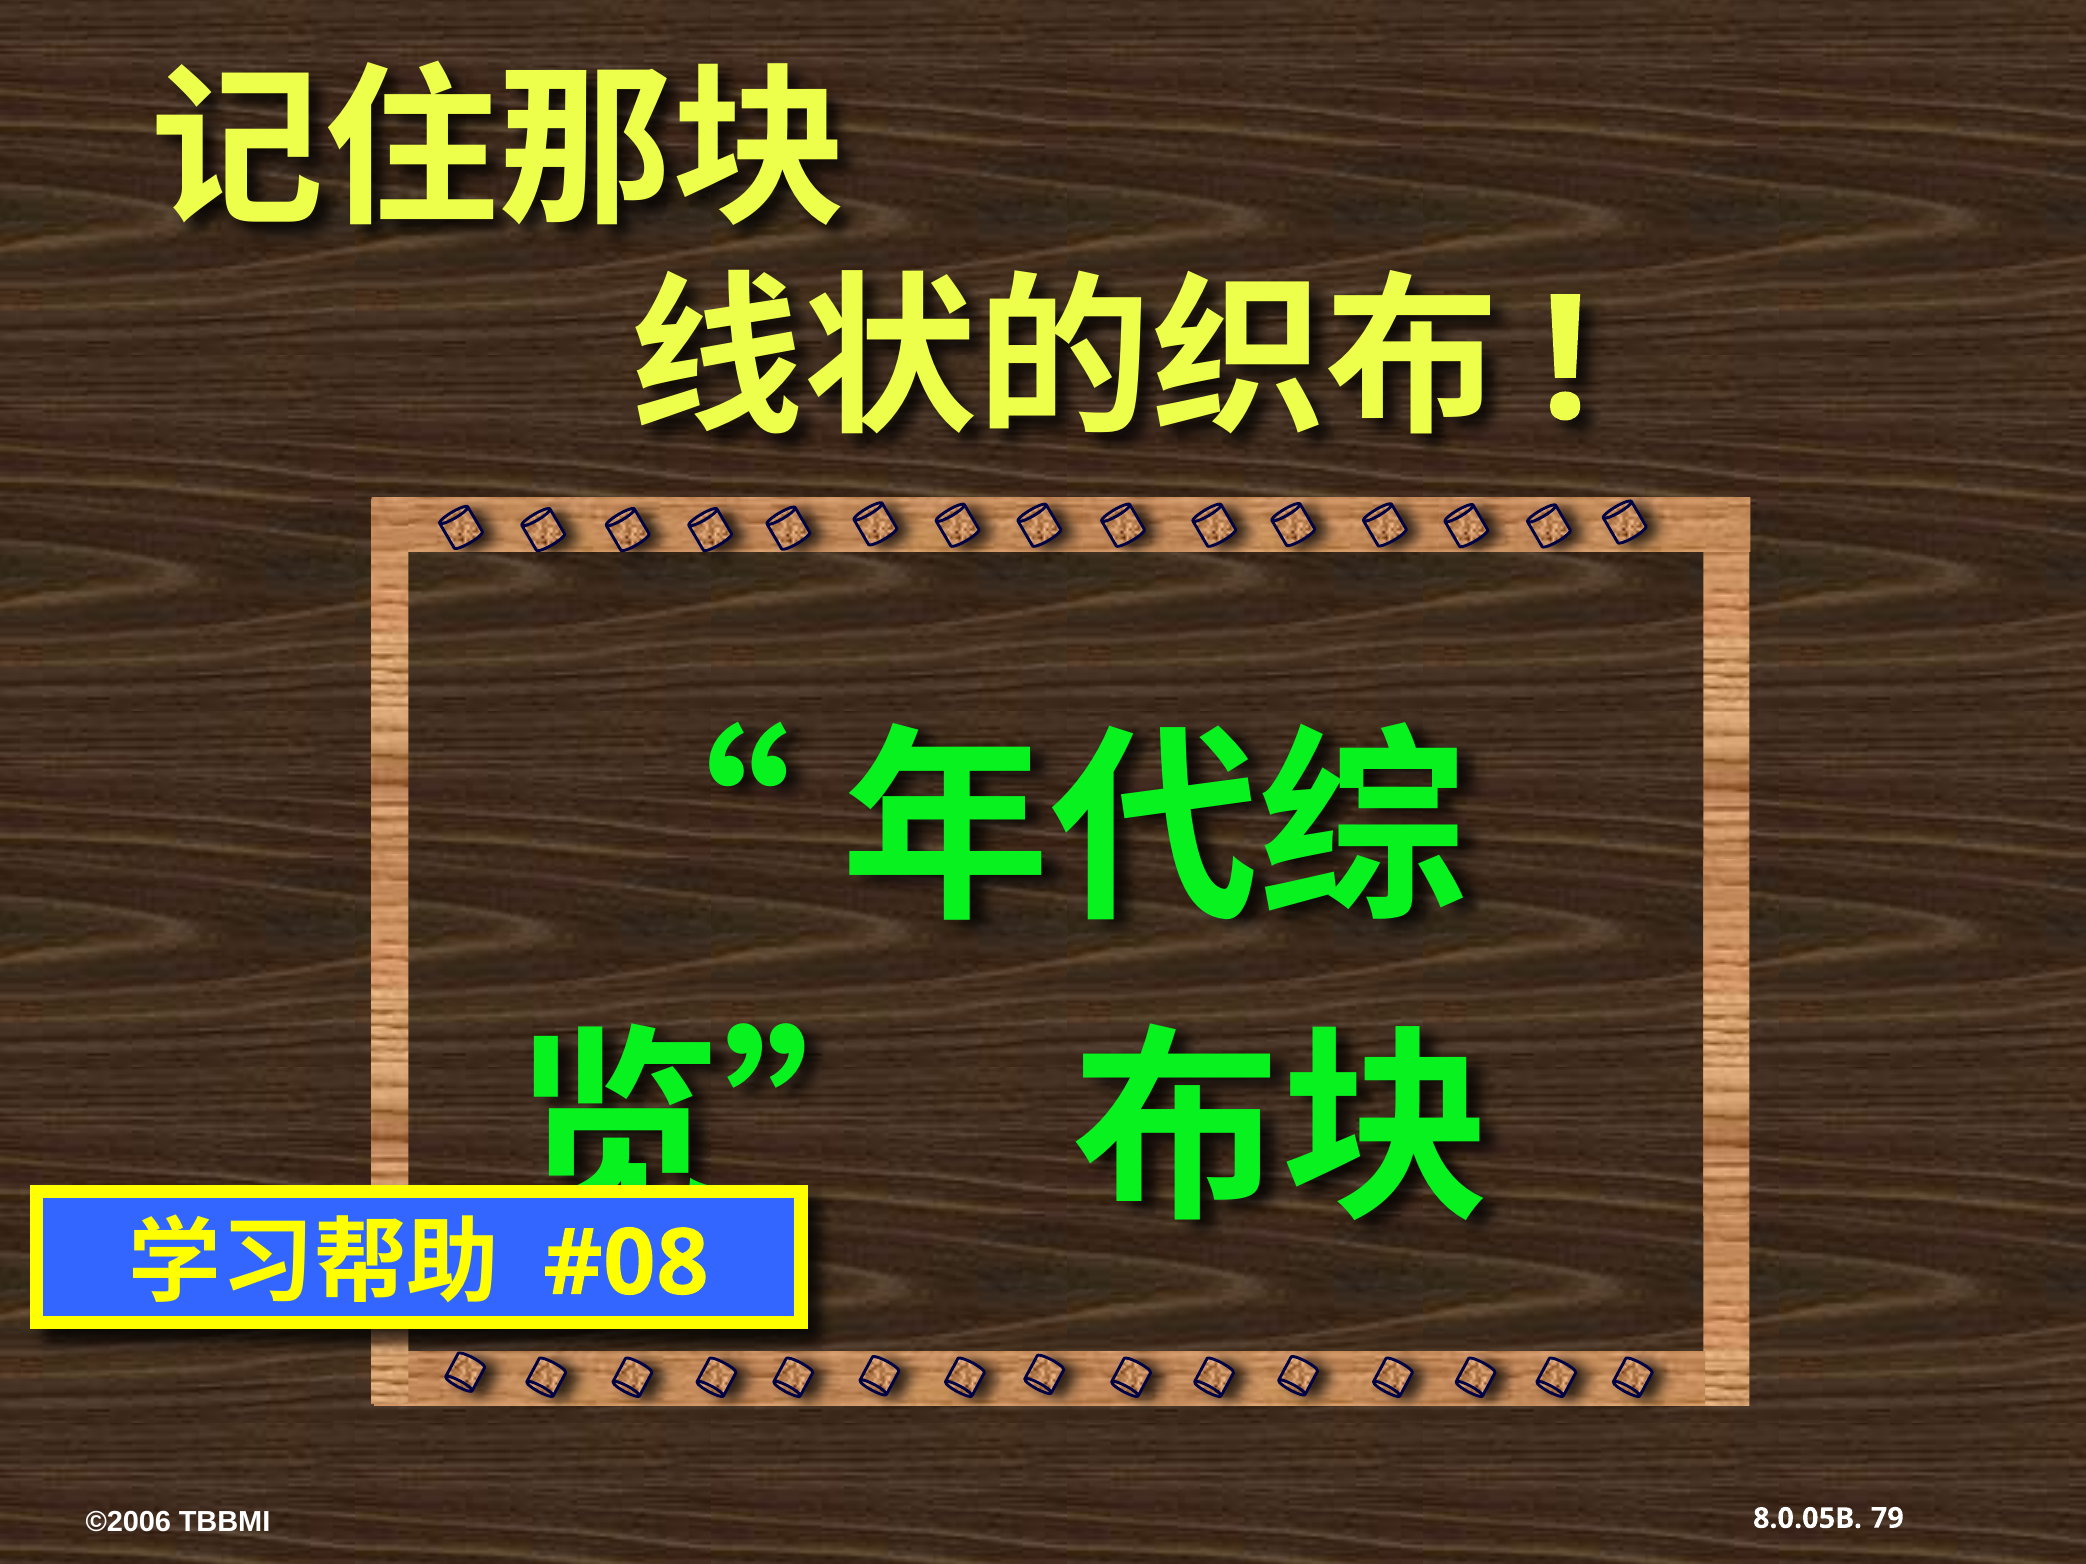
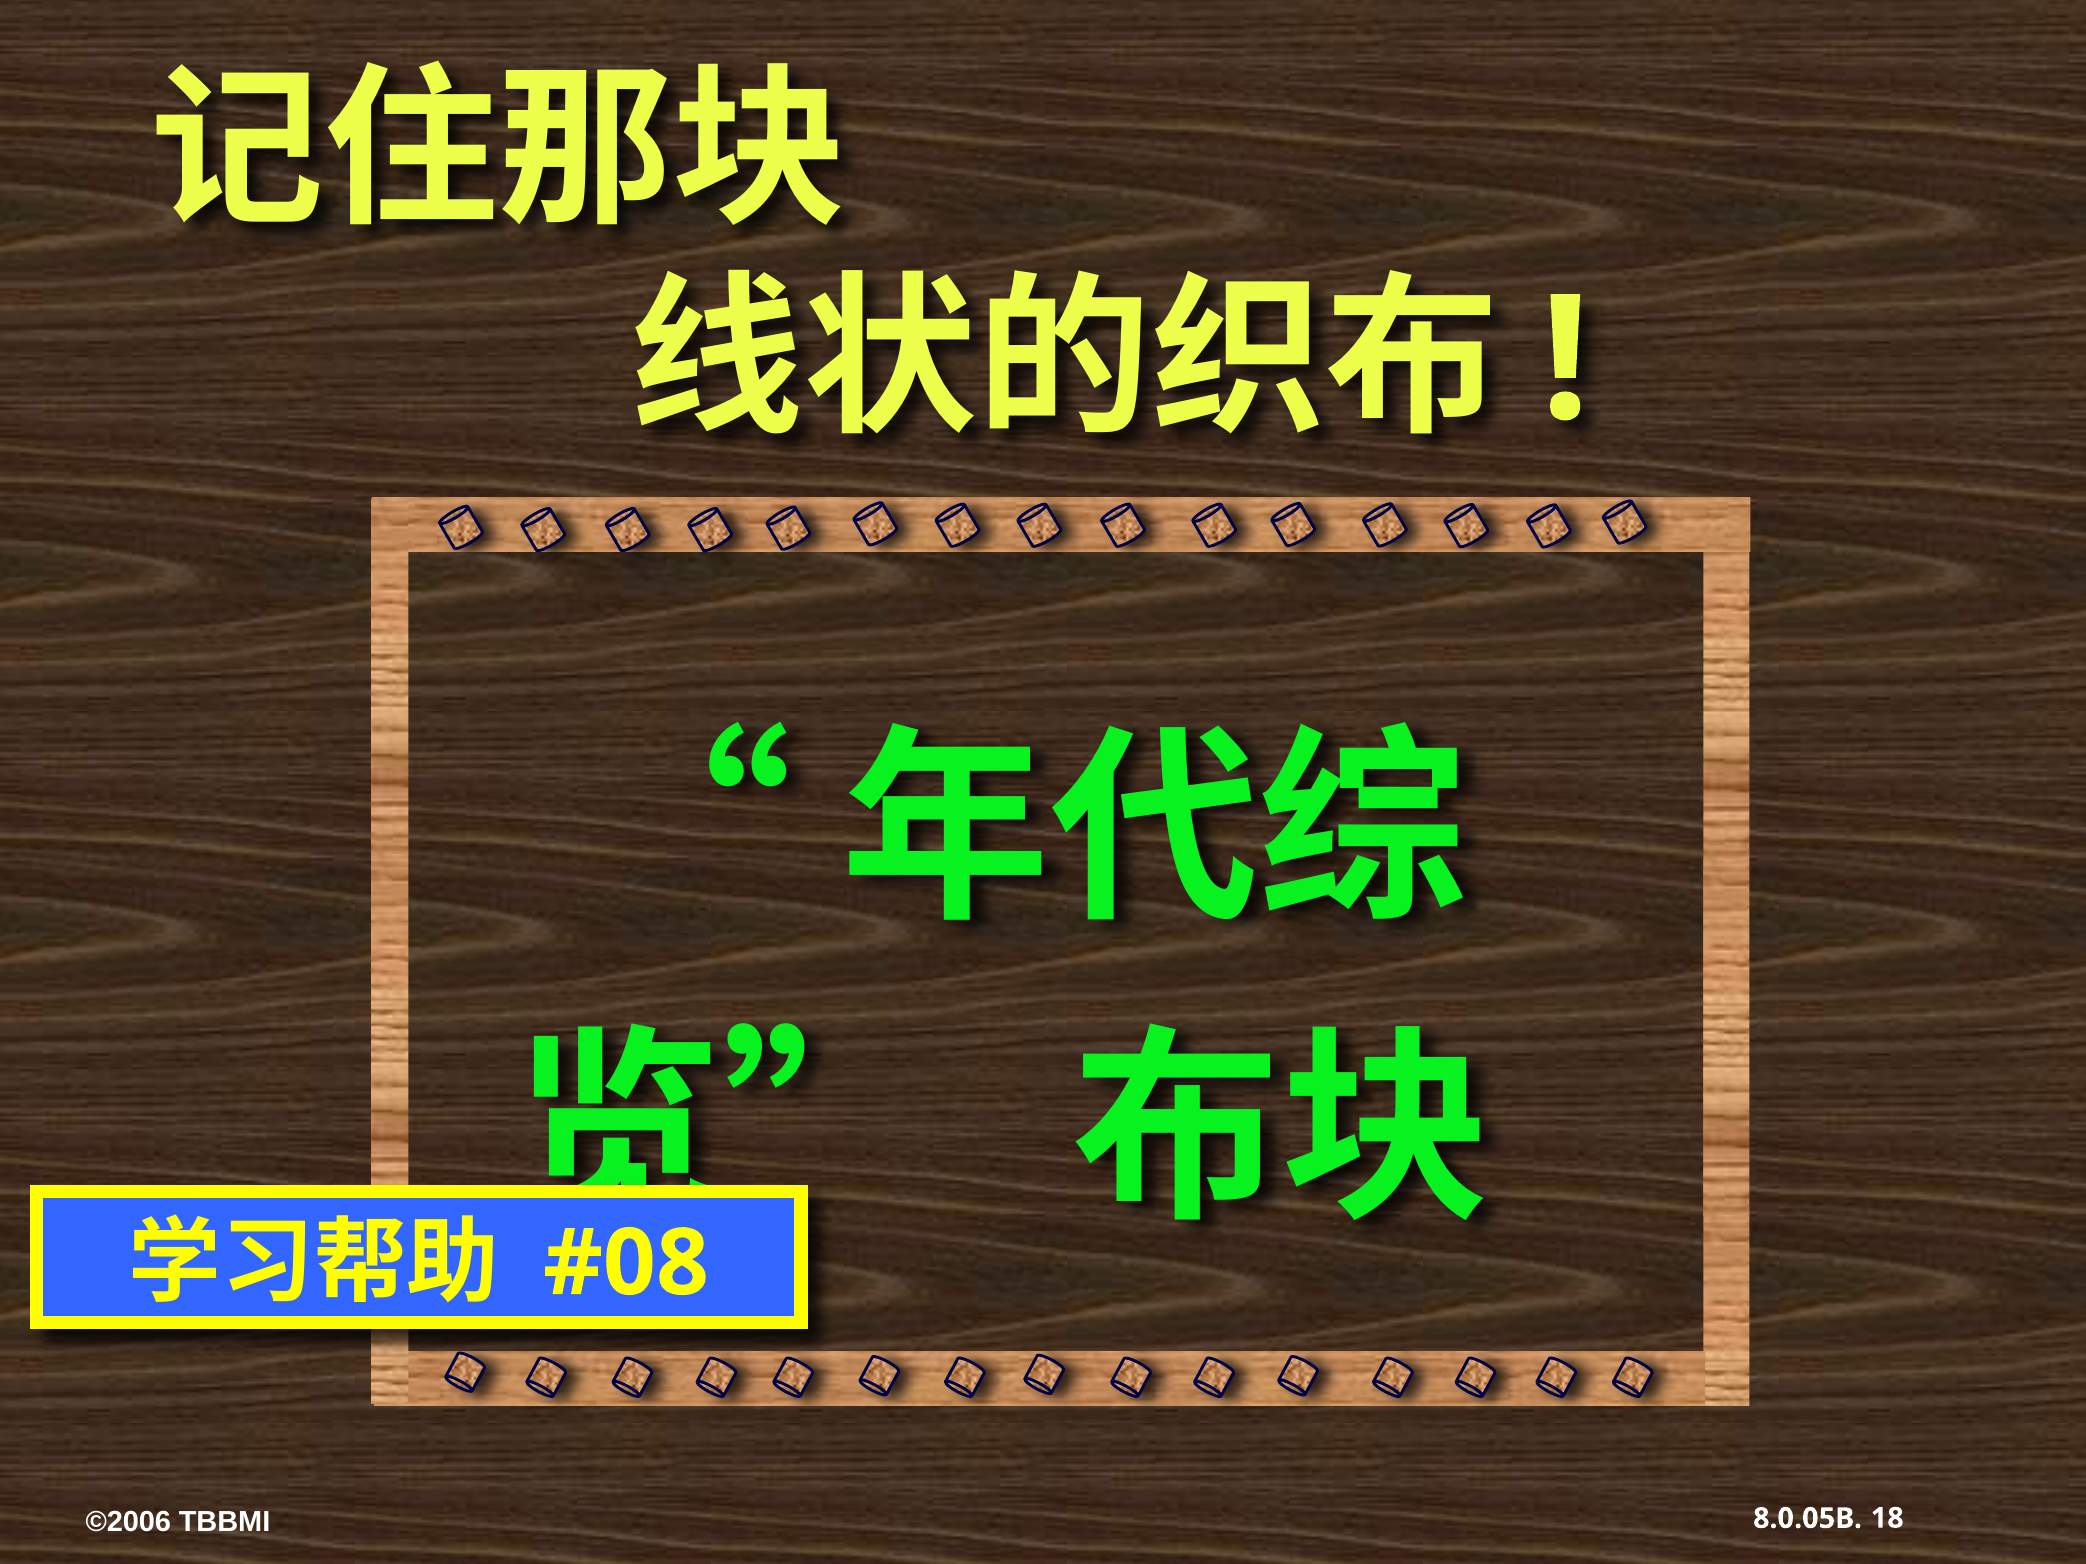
79: 79 -> 18
